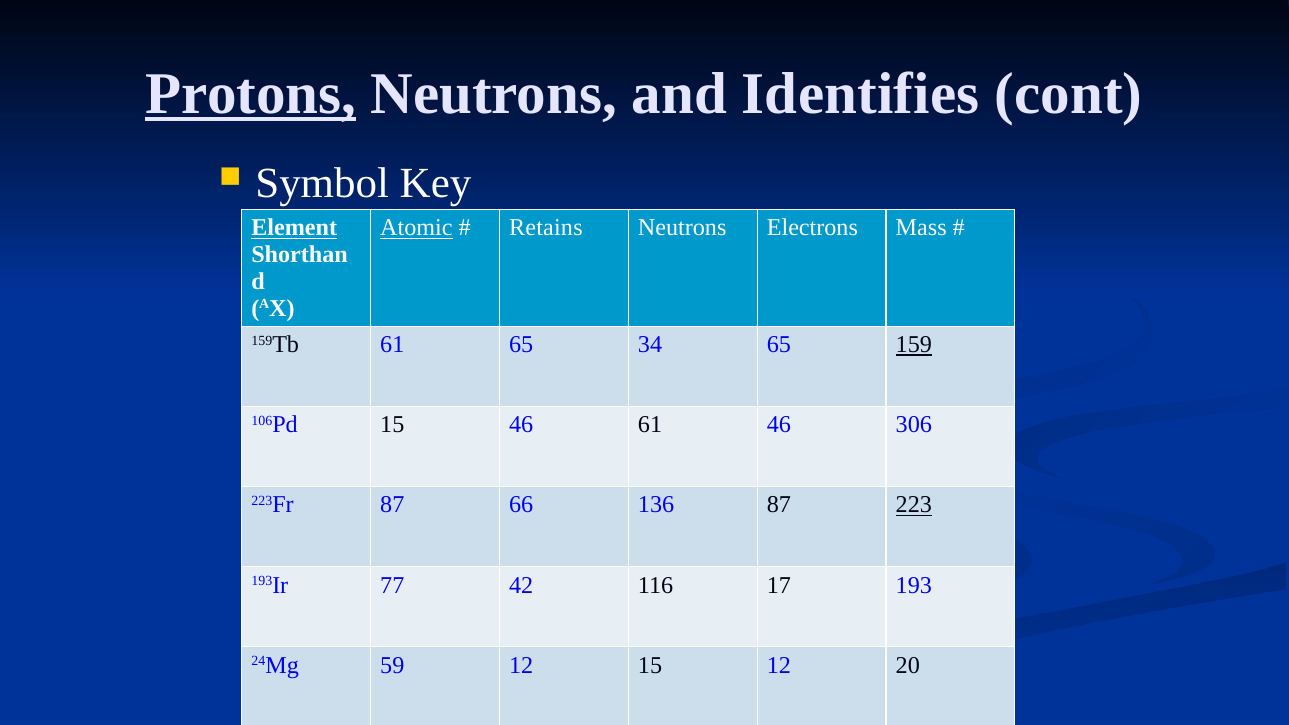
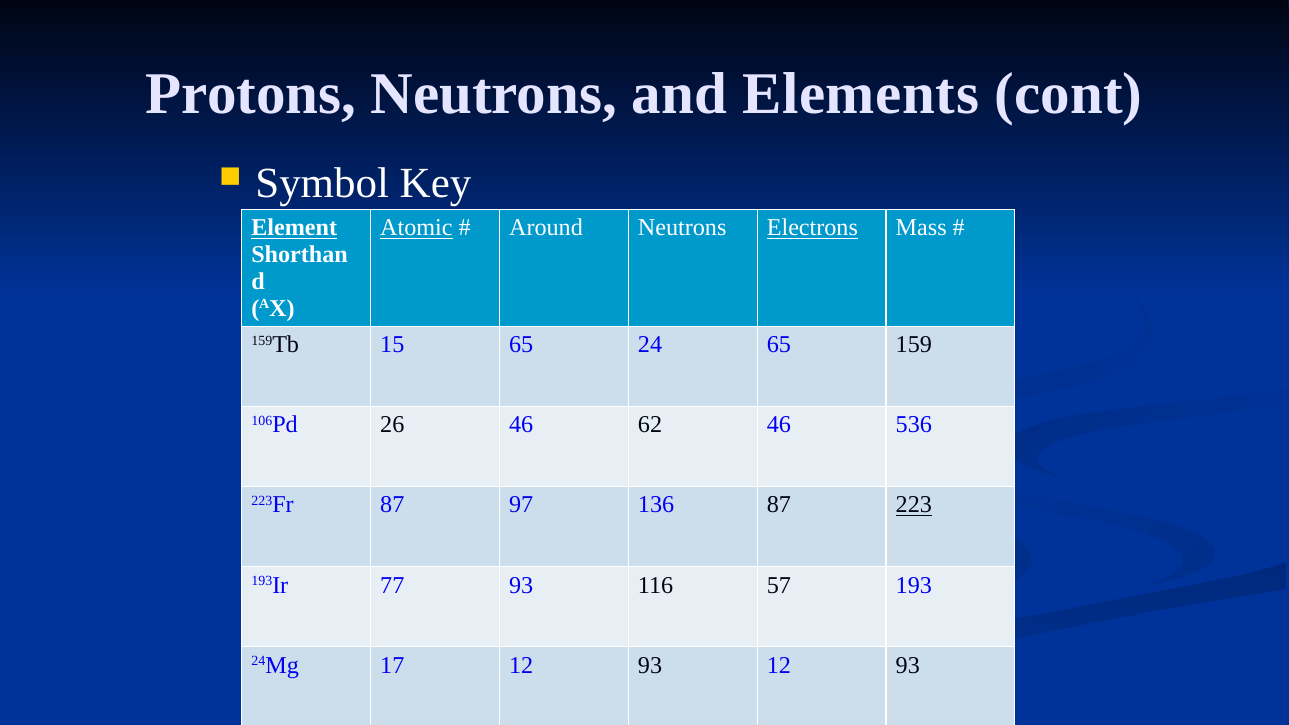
Protons underline: present -> none
Identifies: Identifies -> Elements
Retains: Retains -> Around
Electrons underline: none -> present
159Tb 61: 61 -> 15
34: 34 -> 24
159 underline: present -> none
106Pd 15: 15 -> 26
46 61: 61 -> 62
306: 306 -> 536
66: 66 -> 97
77 42: 42 -> 93
17: 17 -> 57
59: 59 -> 17
15 at (650, 665): 15 -> 93
20 at (908, 665): 20 -> 93
